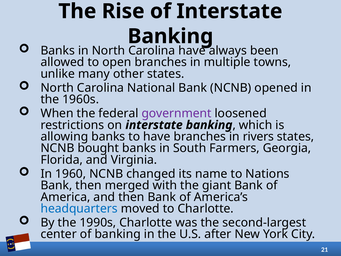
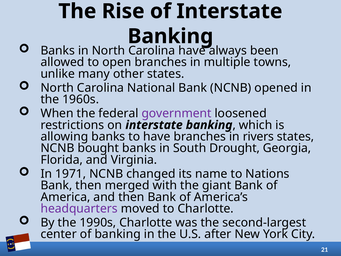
Farmers: Farmers -> Drought
1960: 1960 -> 1971
headquarters colour: blue -> purple
